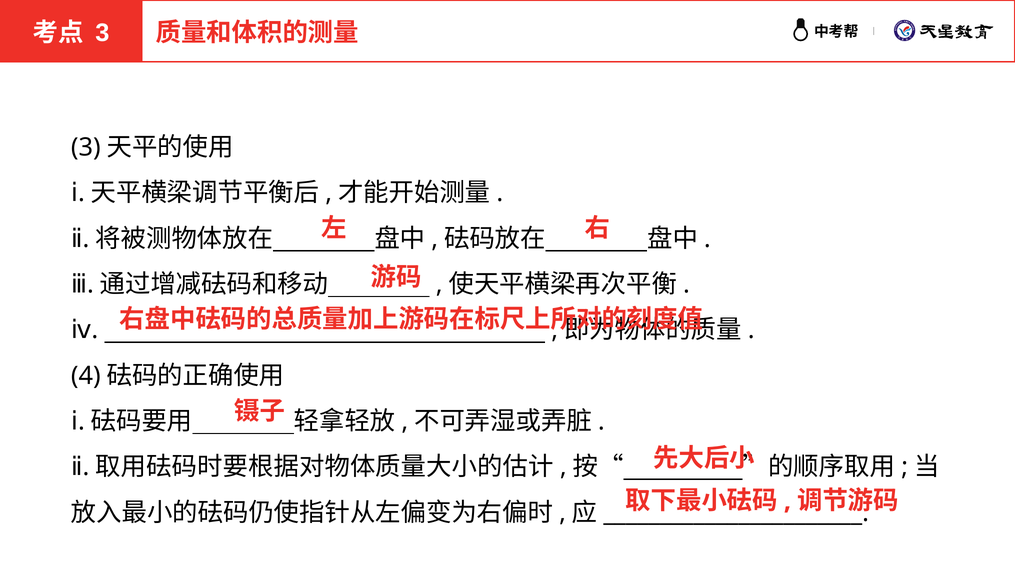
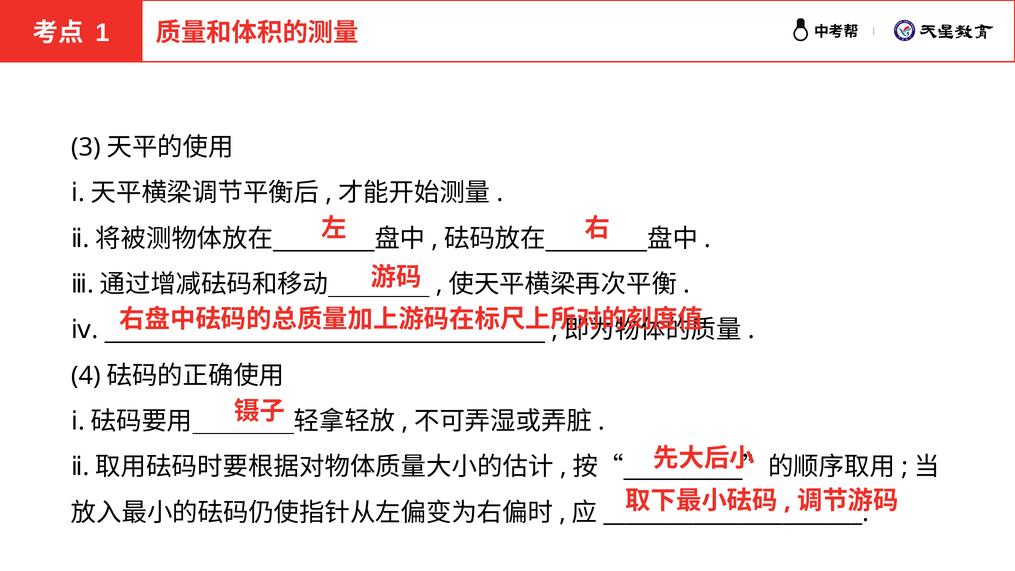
3 at (102, 33): 3 -> 1
